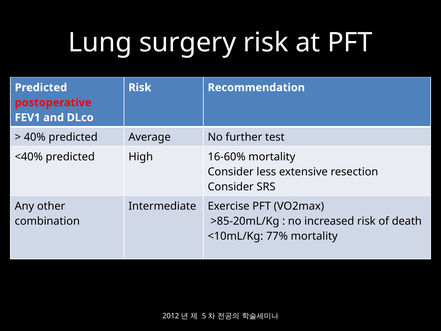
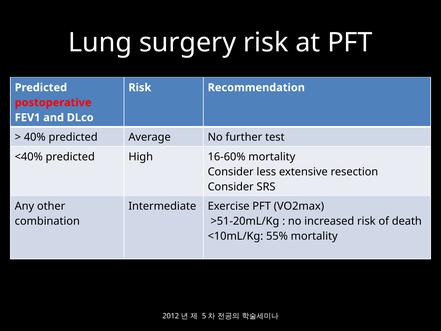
>85-20mL/Kg: >85-20mL/Kg -> >51-20mL/Kg
77%: 77% -> 55%
